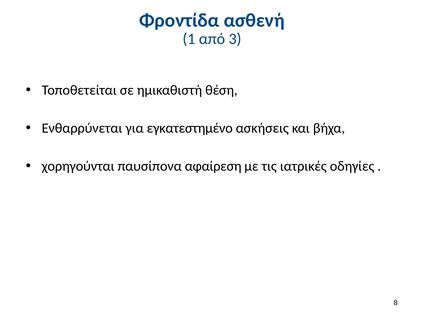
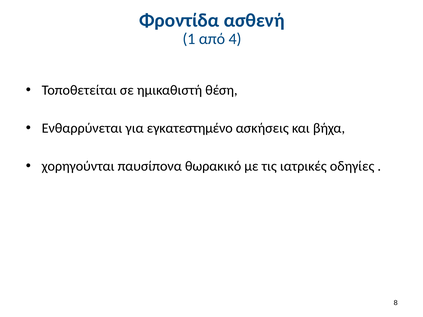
3: 3 -> 4
αφαίρεση: αφαίρεση -> θωρακικό
